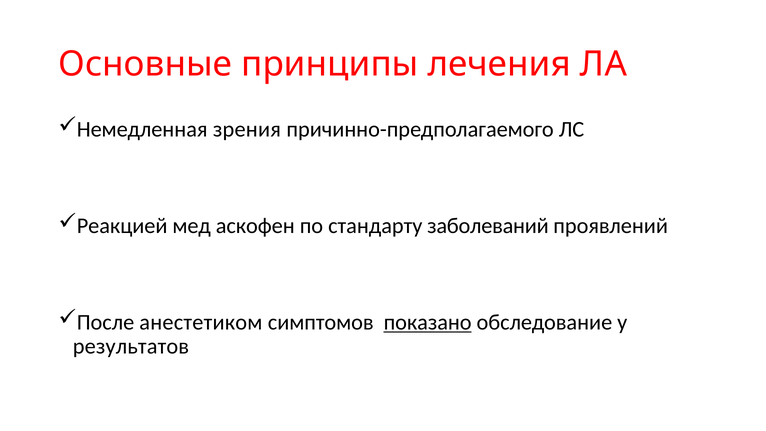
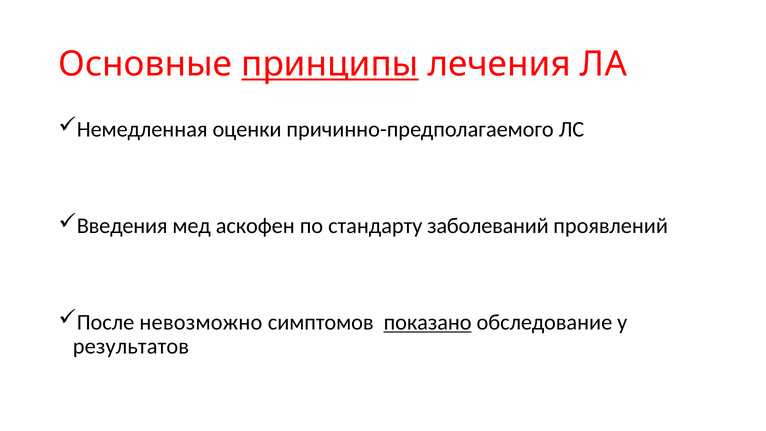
принципы underline: none -> present
зрения: зрения -> оценки
Реакцией: Реакцией -> Введения
анестетиком: анестетиком -> невозможно
